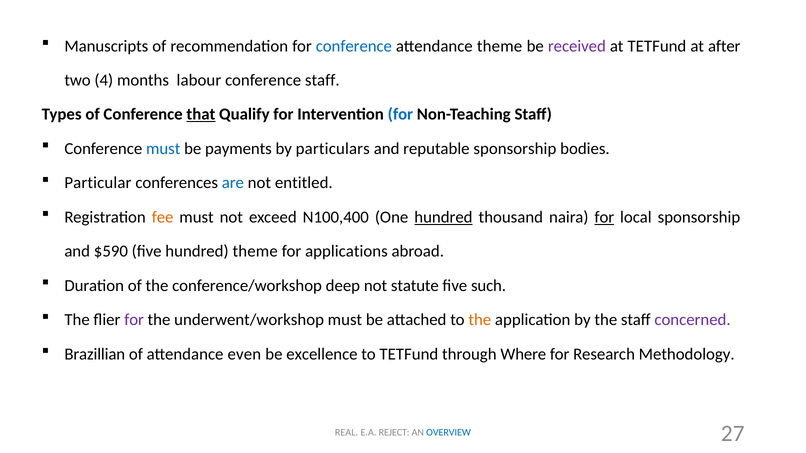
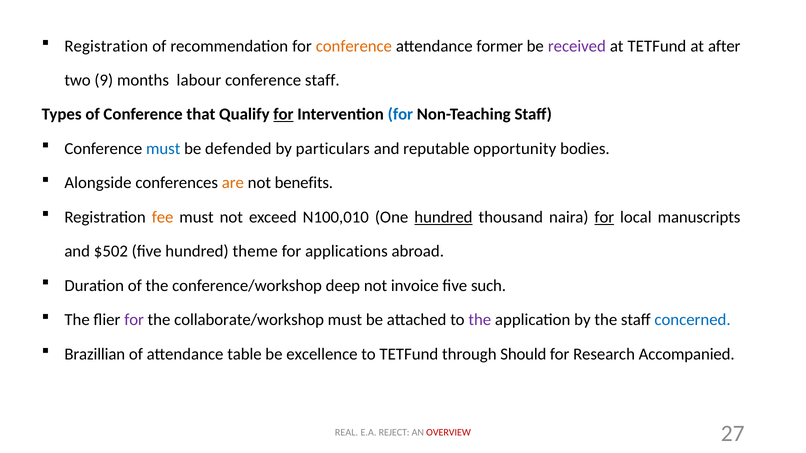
Manuscripts at (106, 46): Manuscripts -> Registration
conference at (354, 46) colour: blue -> orange
attendance theme: theme -> former
4: 4 -> 9
that underline: present -> none
for at (283, 115) underline: none -> present
payments: payments -> defended
reputable sponsorship: sponsorship -> opportunity
Particular: Particular -> Alongside
are colour: blue -> orange
entitled: entitled -> benefits
N100,400: N100,400 -> N100,010
local sponsorship: sponsorship -> manuscripts
$590: $590 -> $502
statute: statute -> invoice
underwent/workshop: underwent/workshop -> collaborate/workshop
the at (480, 320) colour: orange -> purple
concerned colour: purple -> blue
even: even -> table
Where: Where -> Should
Methodology: Methodology -> Accompanied
OVERVIEW colour: blue -> red
